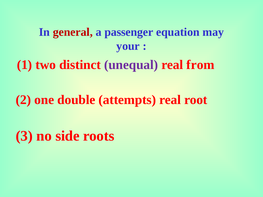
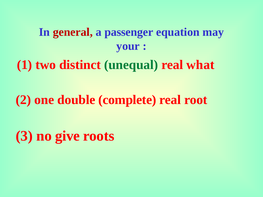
unequal colour: purple -> green
from: from -> what
attempts: attempts -> complete
side: side -> give
